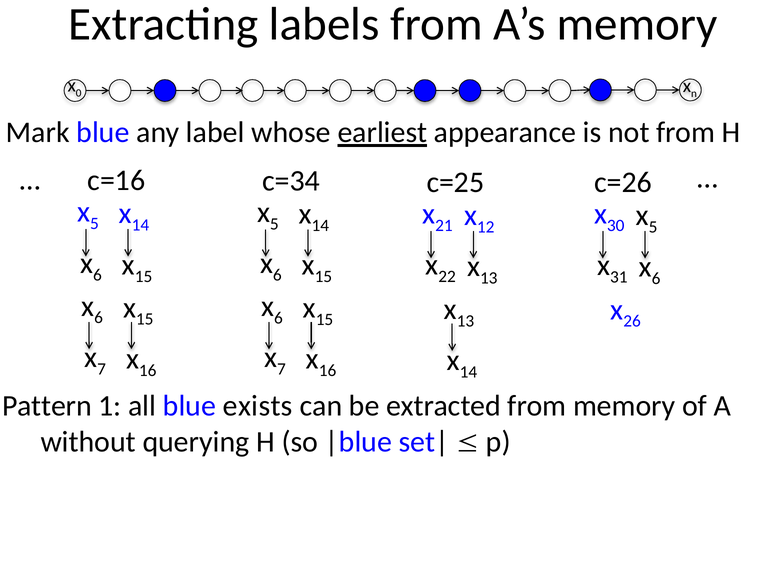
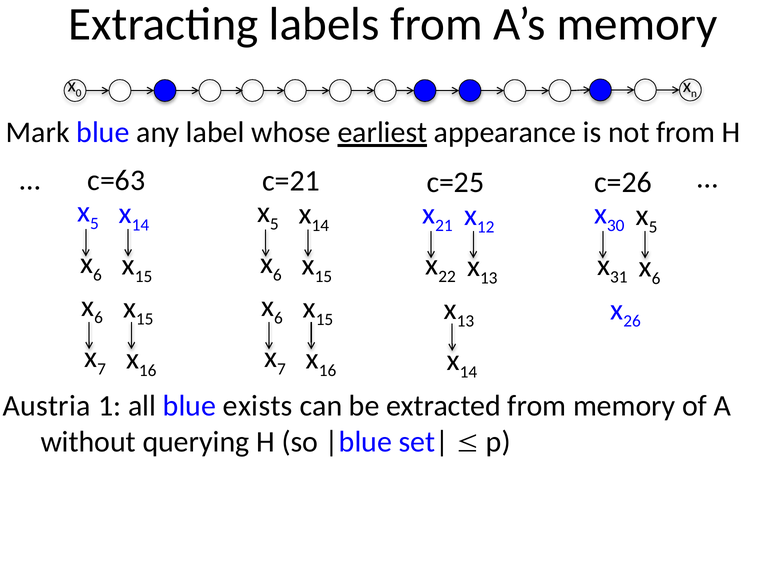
c=16: c=16 -> c=63
c=34: c=34 -> c=21
Pattern: Pattern -> Austria
